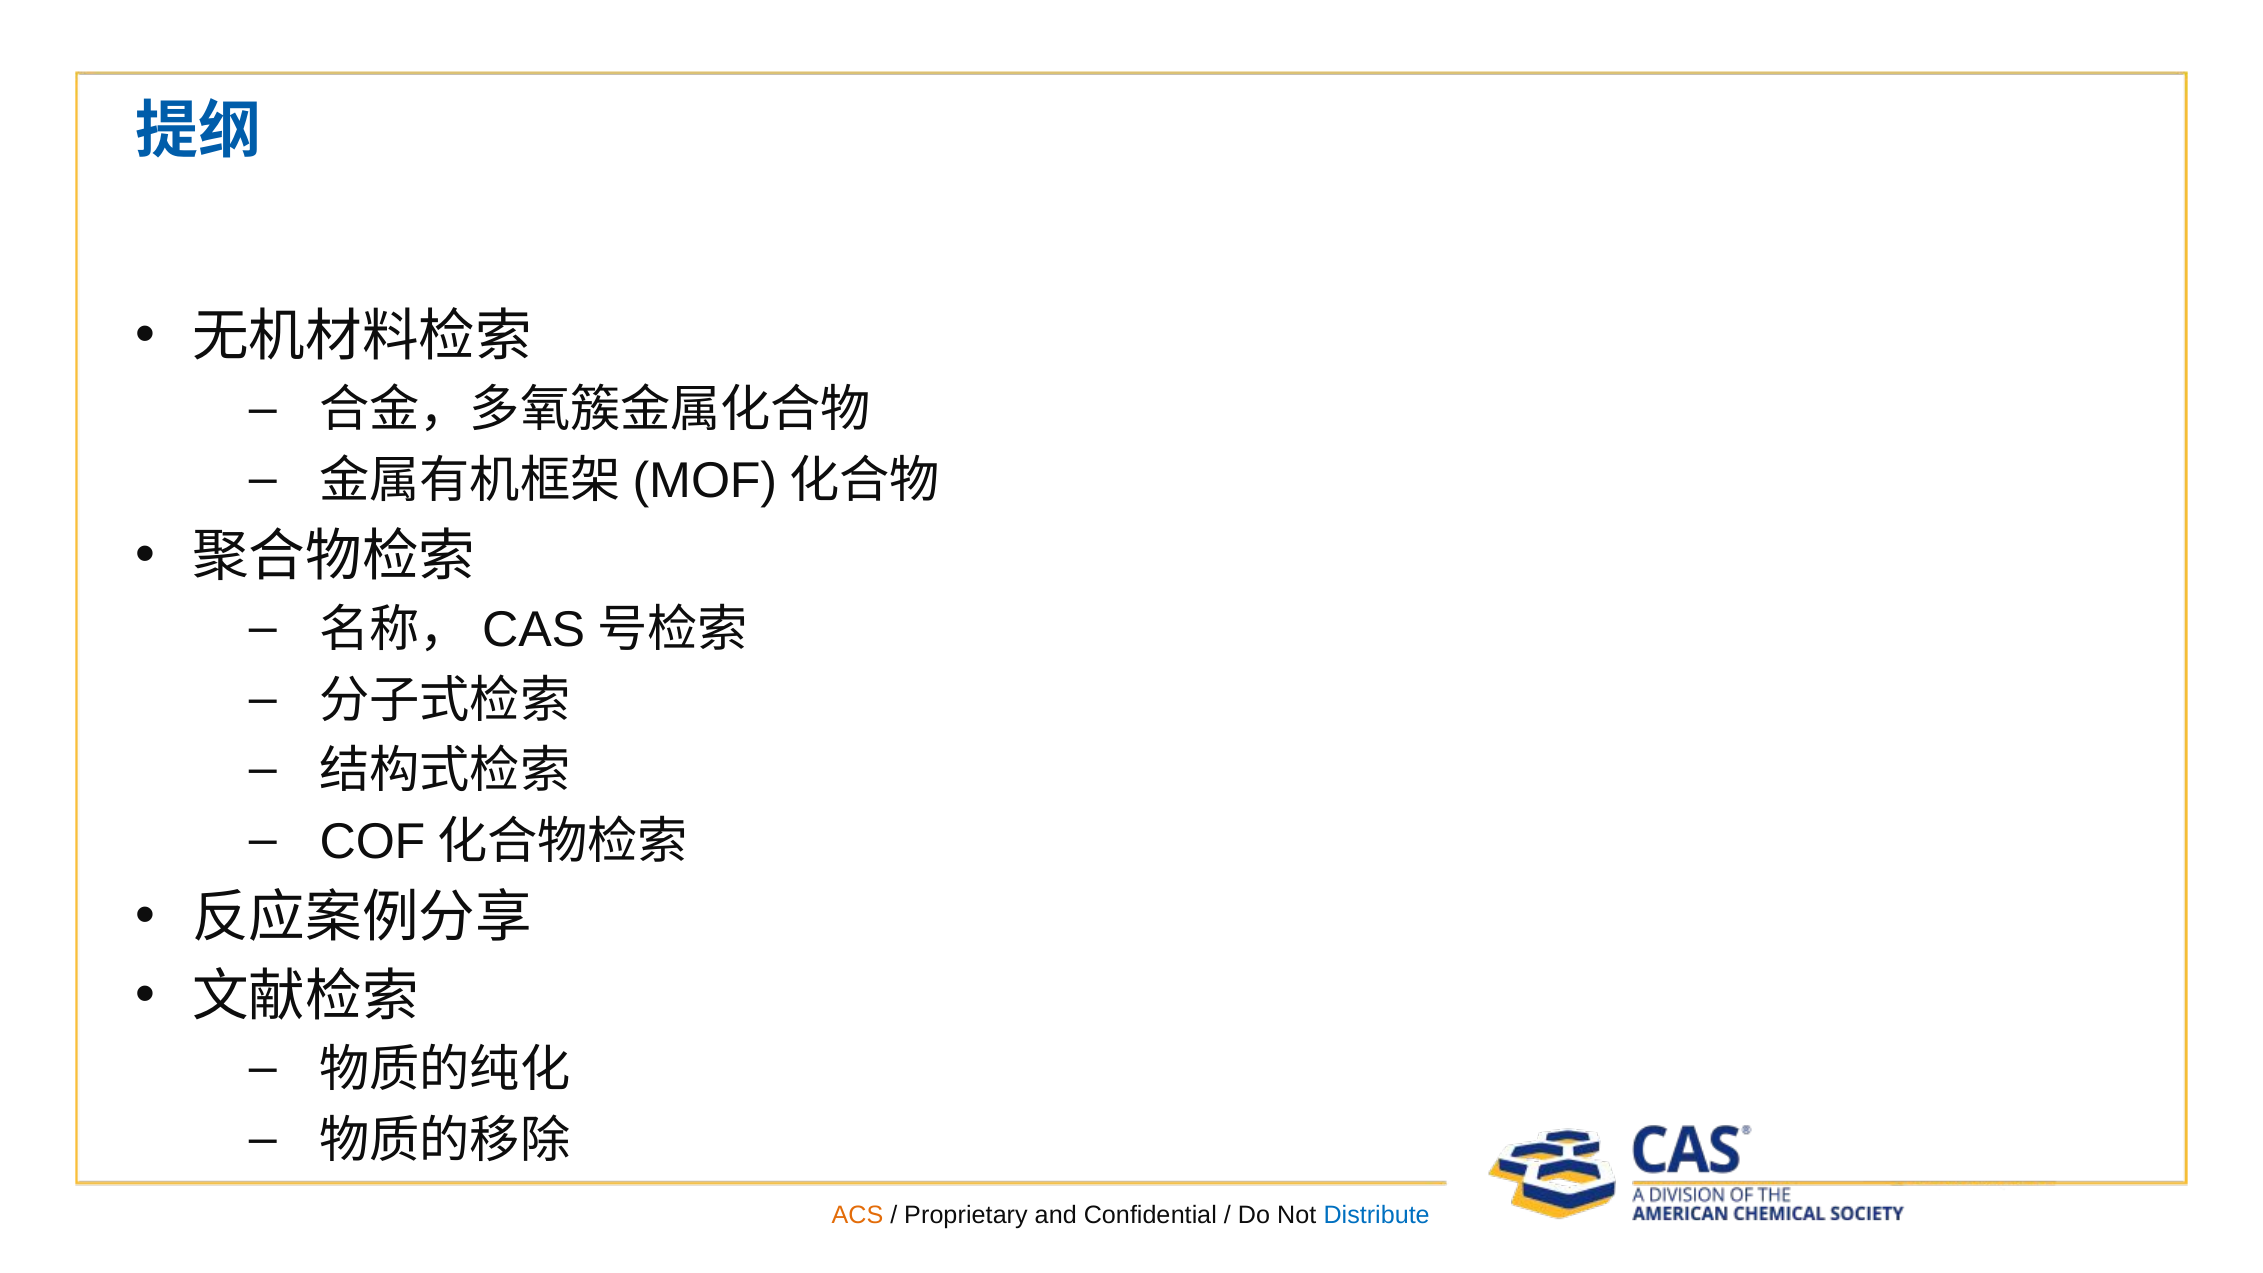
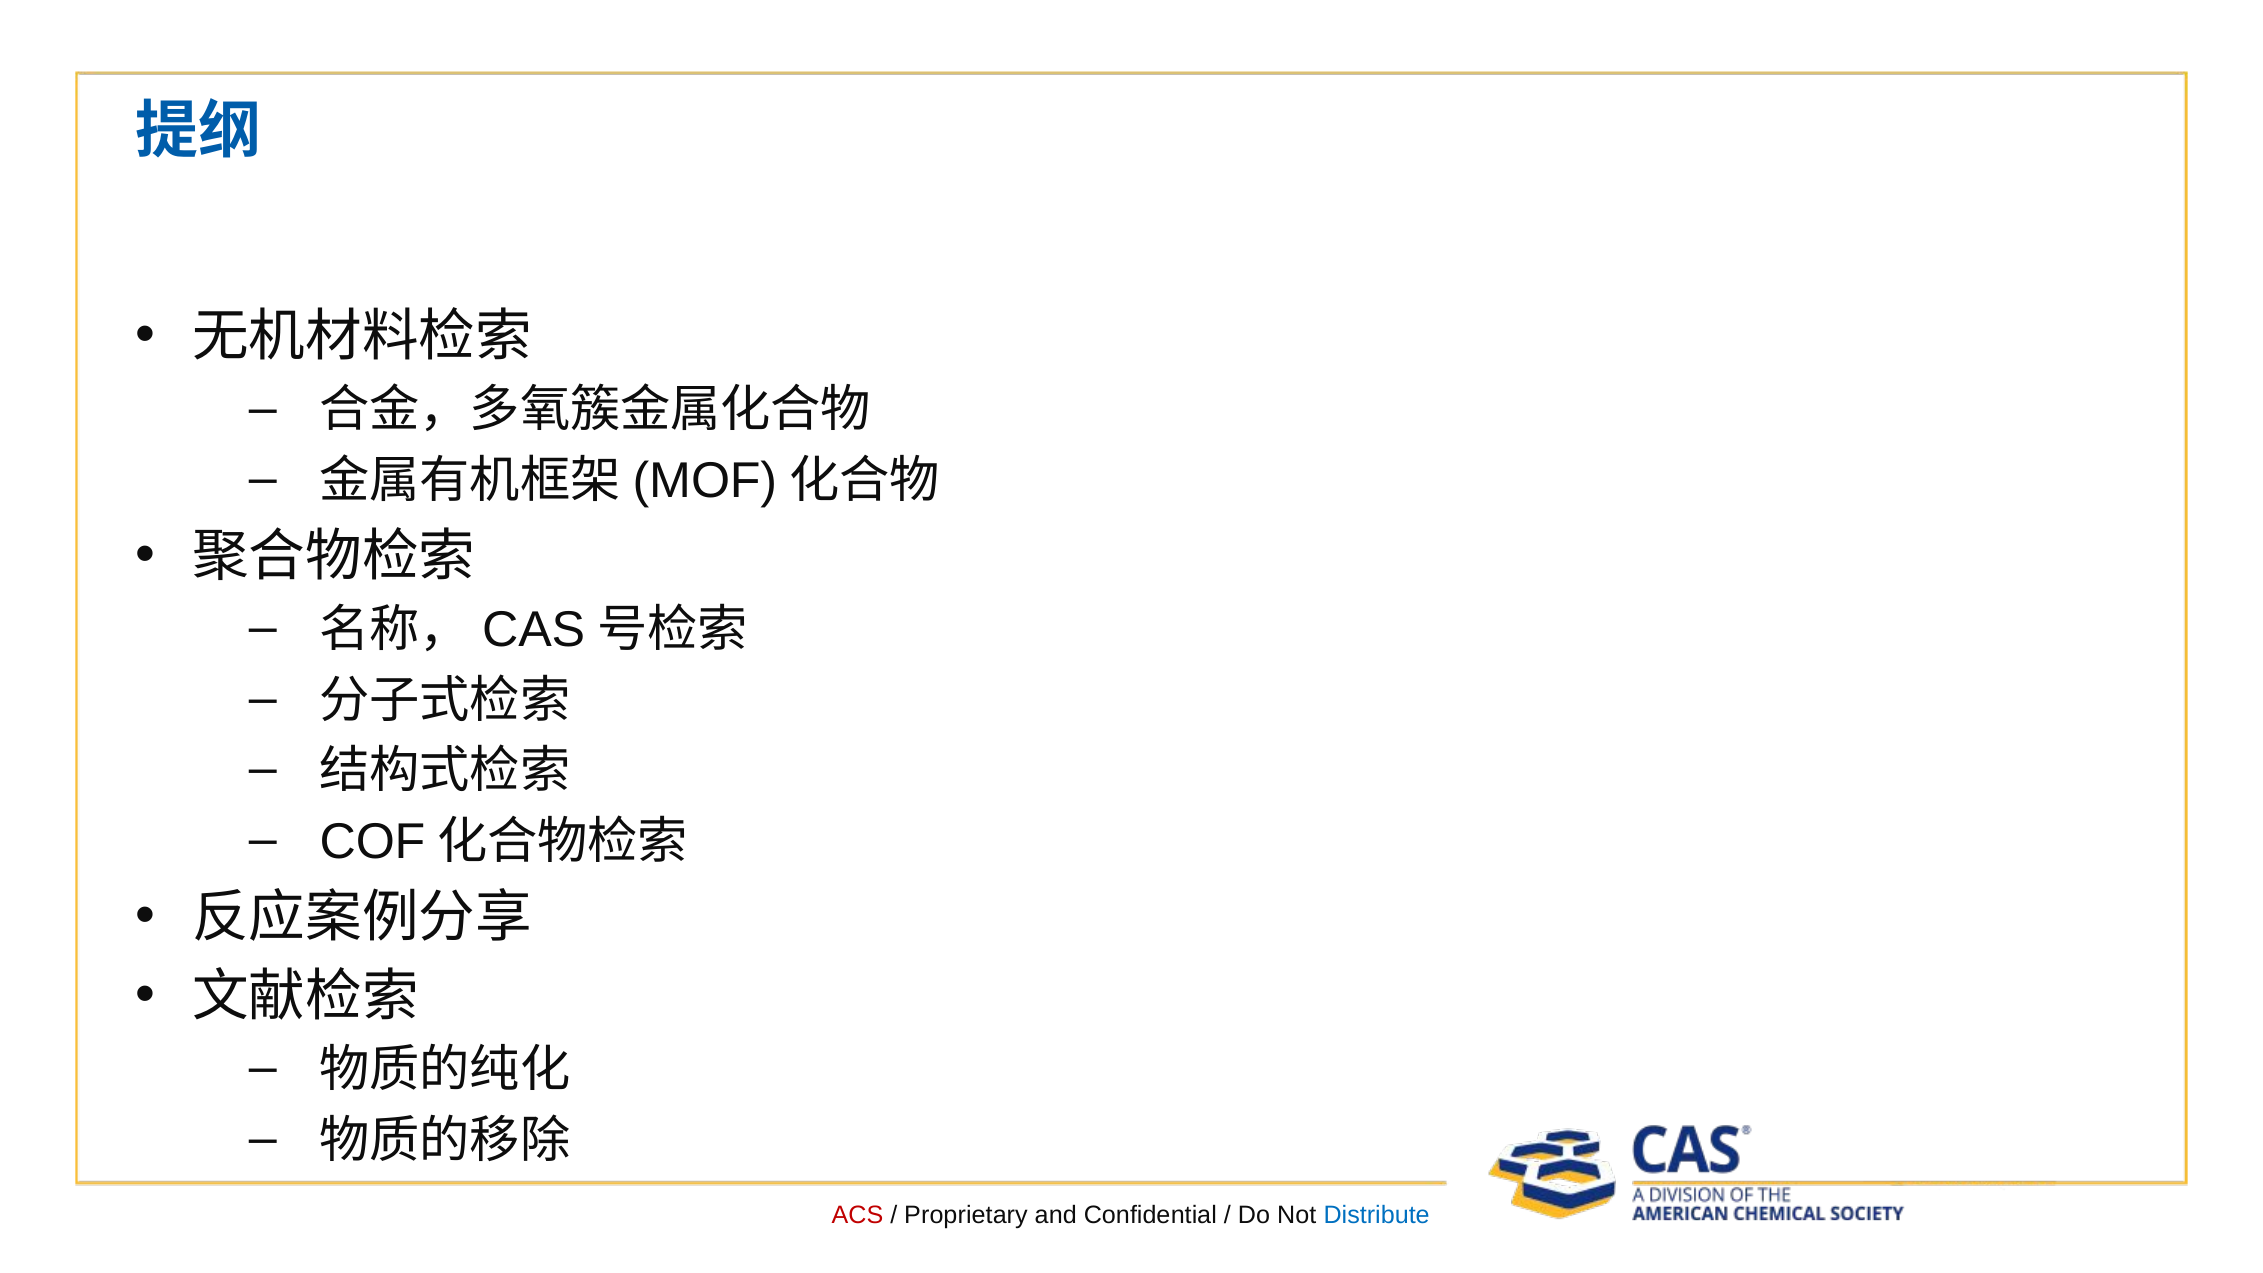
ACS colour: orange -> red
